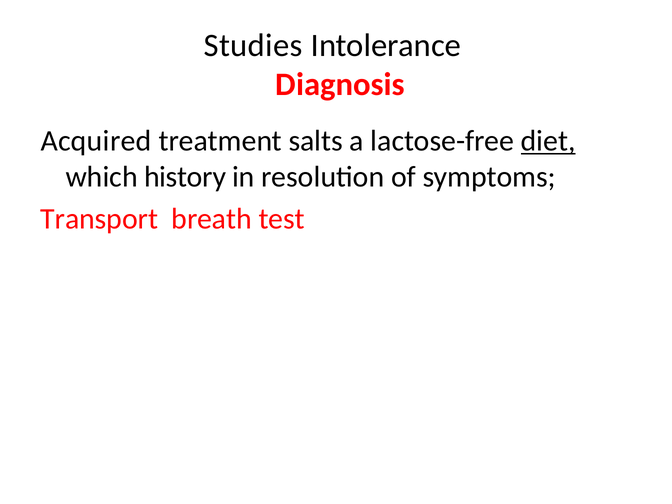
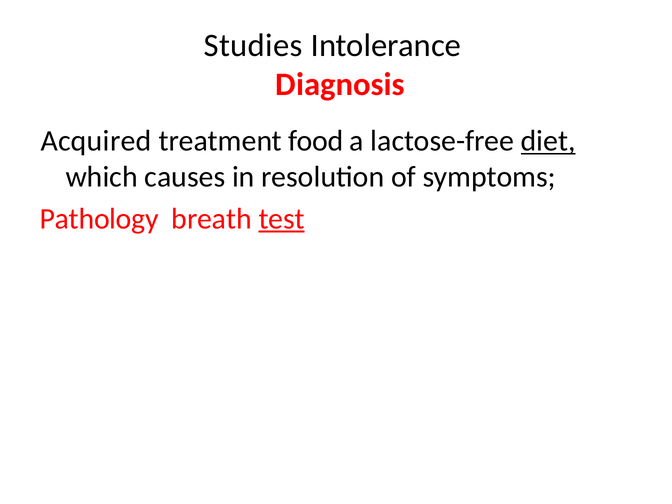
salts: salts -> food
history: history -> causes
Transport: Transport -> Pathology
test underline: none -> present
